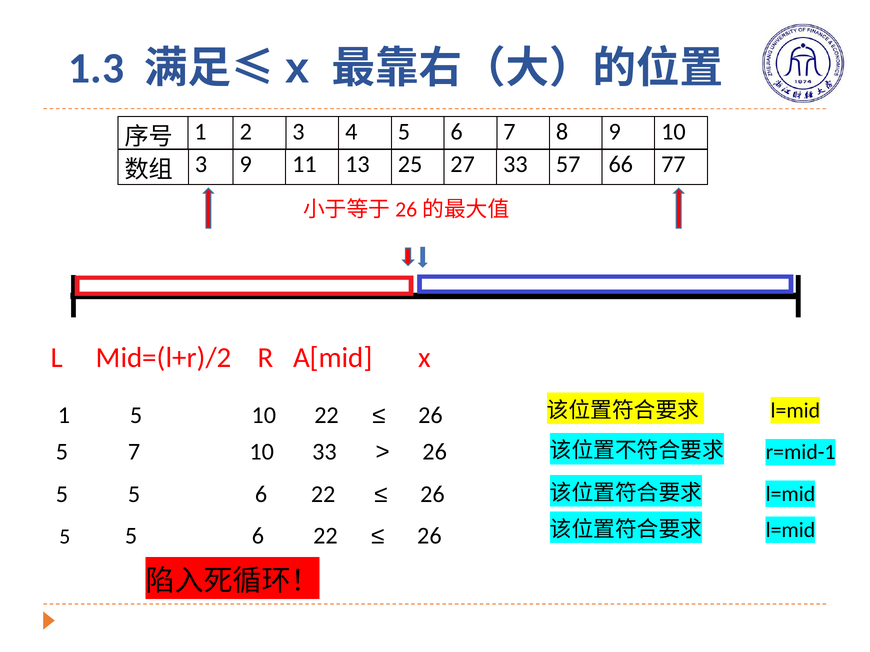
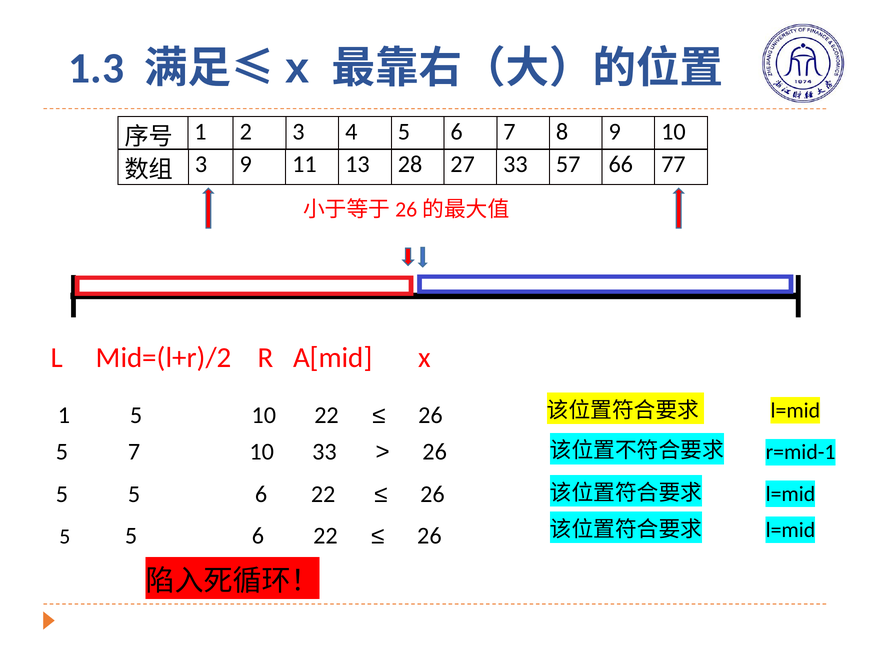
25: 25 -> 28
